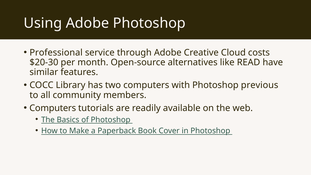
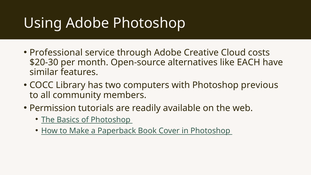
READ: READ -> EACH
Computers at (53, 108): Computers -> Permission
